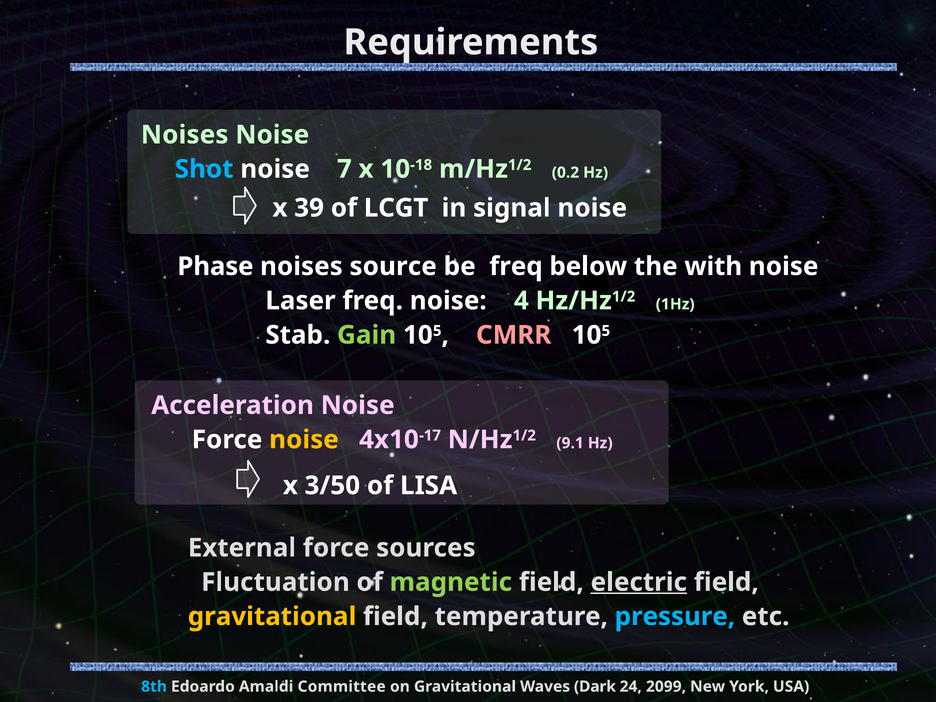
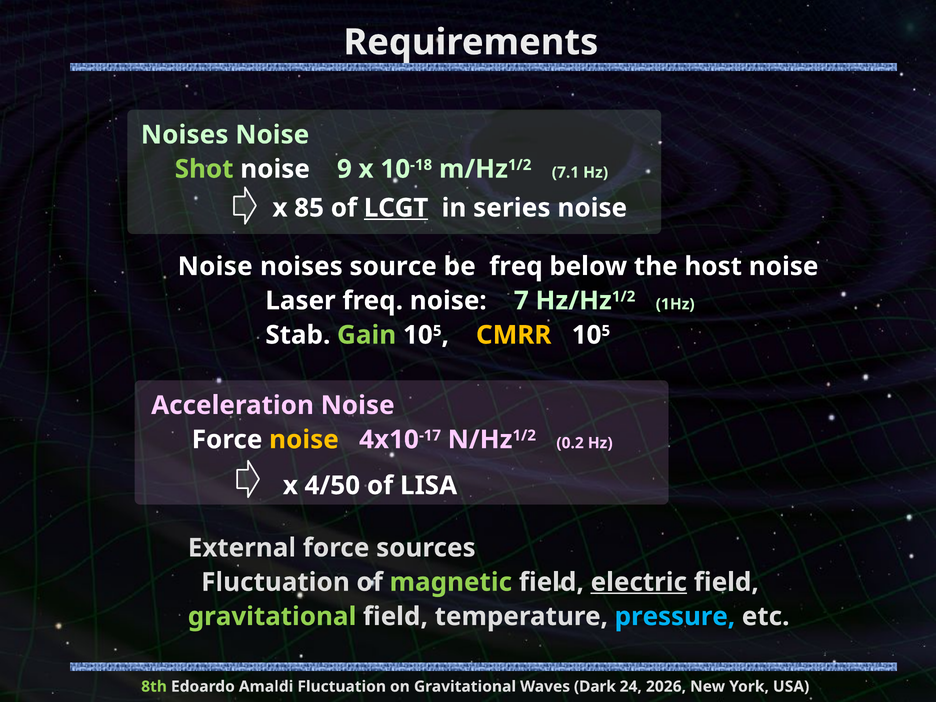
Shot colour: light blue -> light green
7: 7 -> 9
0.2: 0.2 -> 7.1
39: 39 -> 85
LCGT underline: none -> present
signal: signal -> series
Phase at (215, 266): Phase -> Noise
with: with -> host
4: 4 -> 7
CMRR colour: pink -> yellow
9.1: 9.1 -> 0.2
3/50: 3/50 -> 4/50
gravitational at (272, 617) colour: yellow -> light green
8th colour: light blue -> light green
Amaldi Committee: Committee -> Fluctuation
2099: 2099 -> 2026
